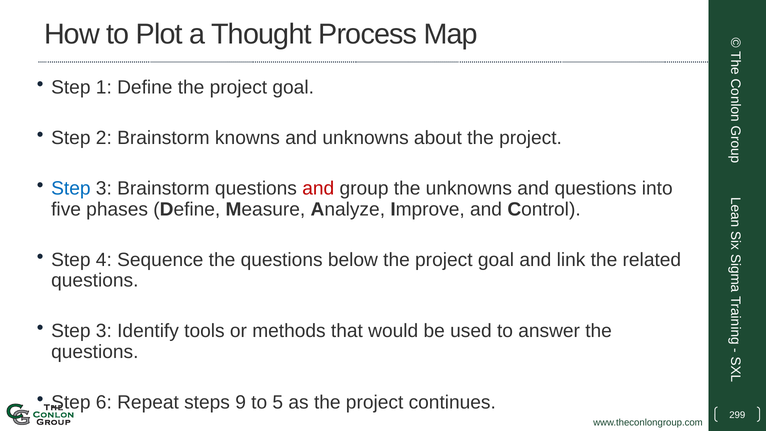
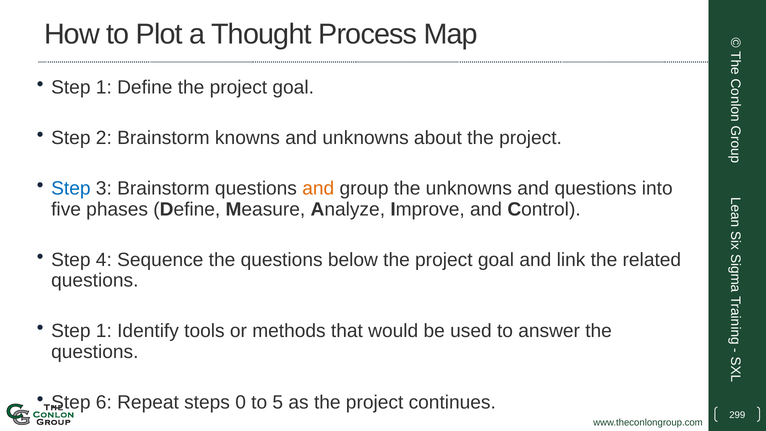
and at (318, 189) colour: red -> orange
3 at (104, 331): 3 -> 1
9: 9 -> 0
